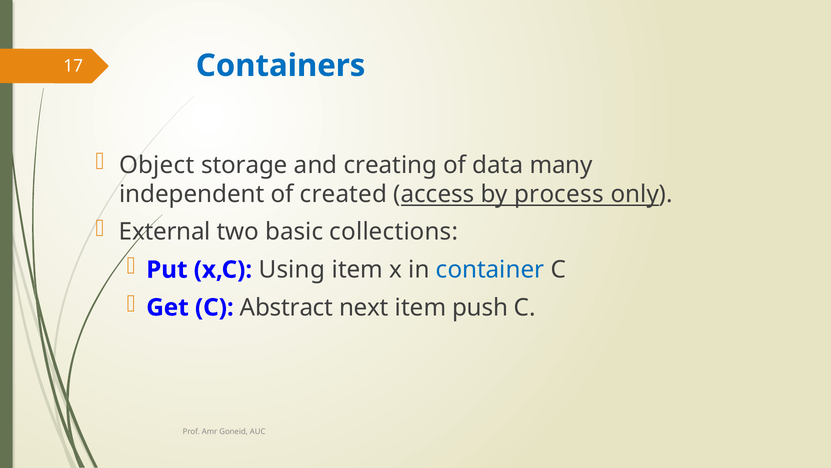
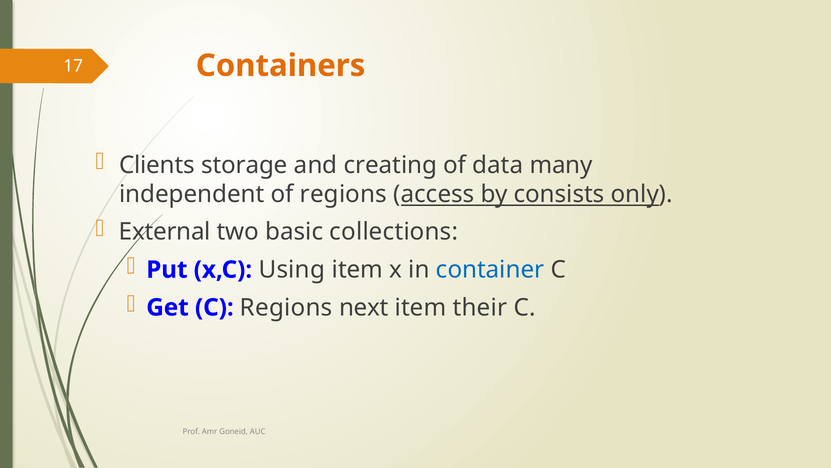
Containers colour: blue -> orange
Object: Object -> Clients
of created: created -> regions
process: process -> consists
C Abstract: Abstract -> Regions
push: push -> their
